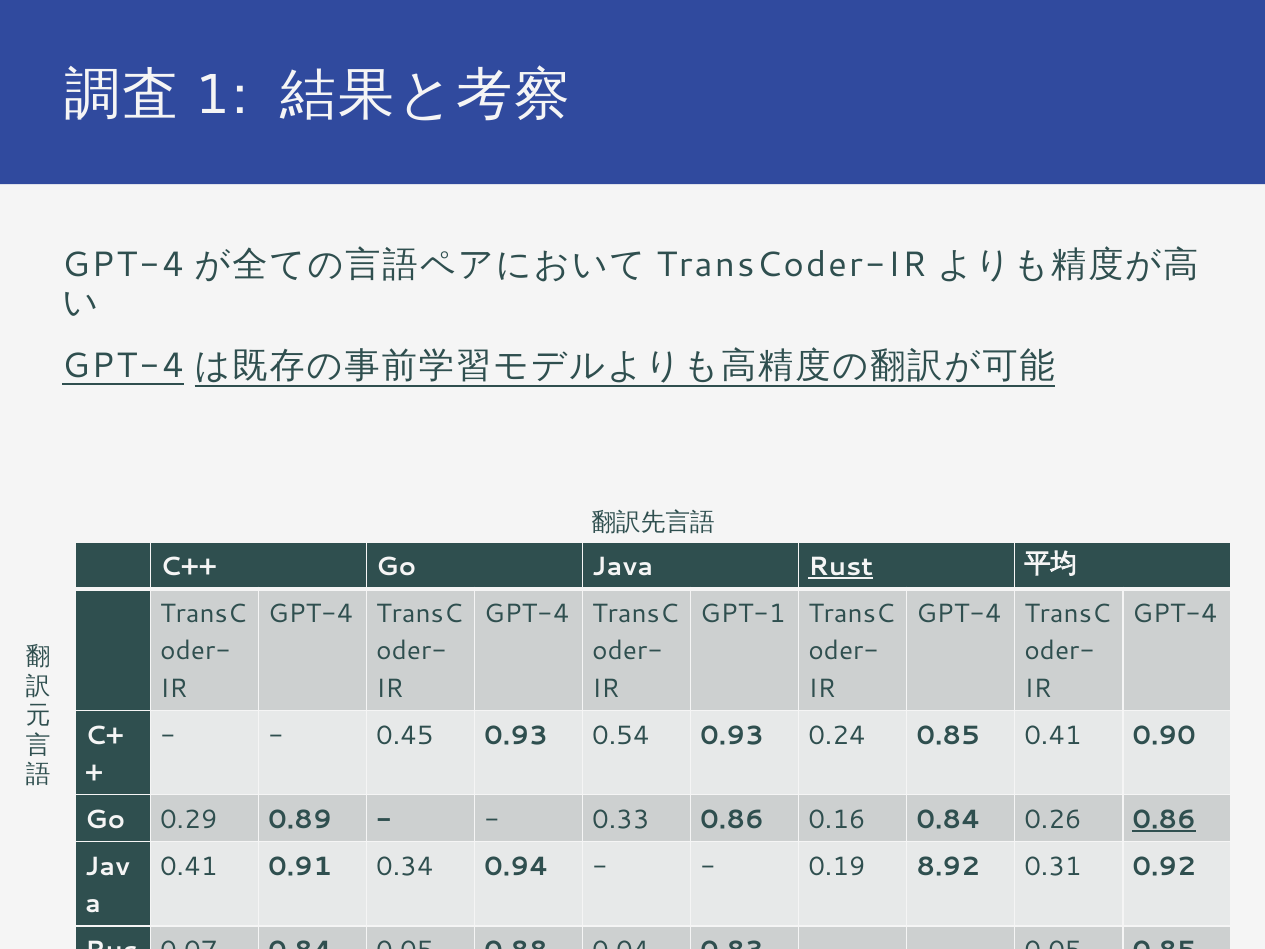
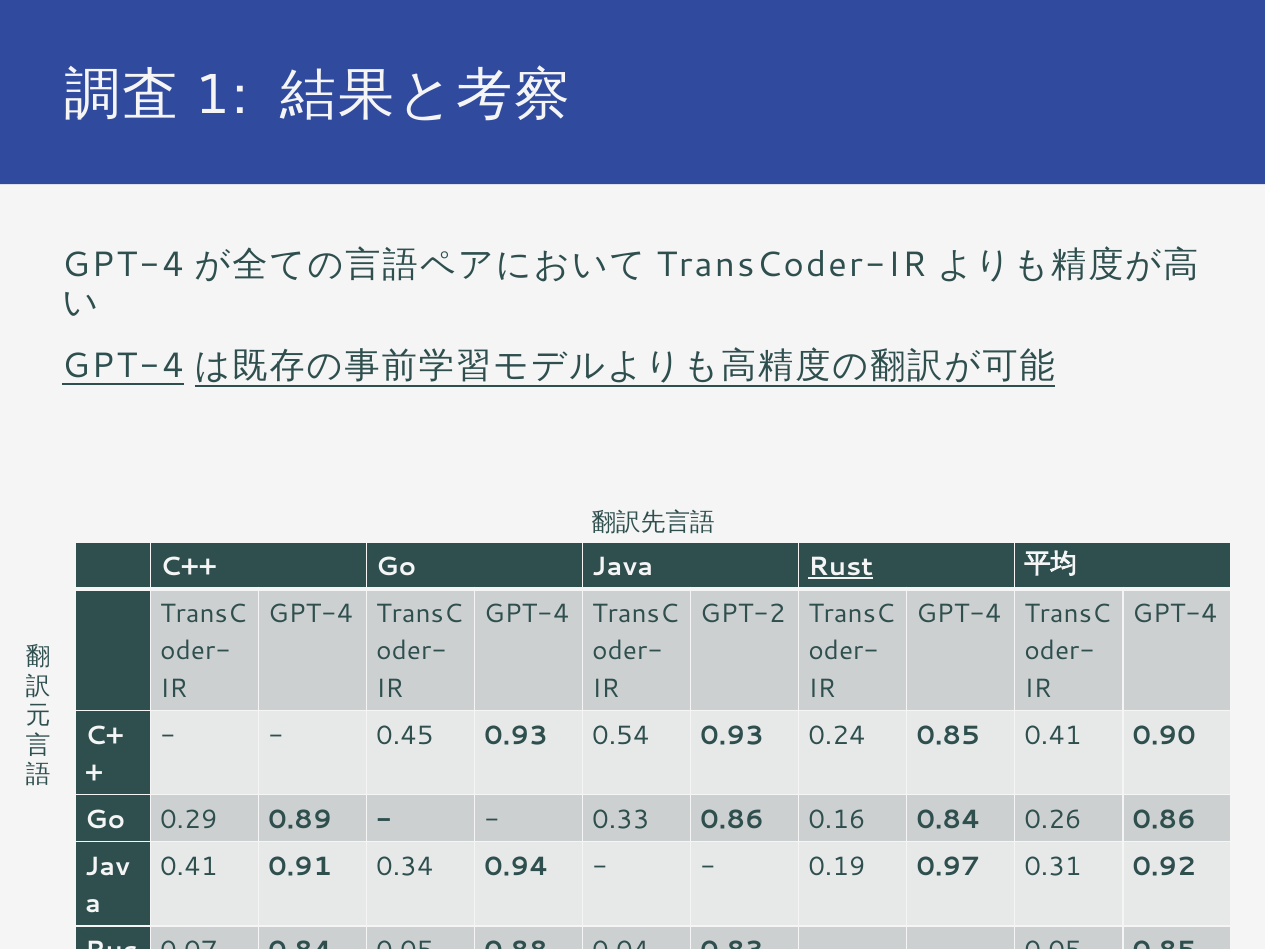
GPT-1: GPT-1 -> GPT-2
0.86 at (1164, 819) underline: present -> none
8.92: 8.92 -> 0.97
